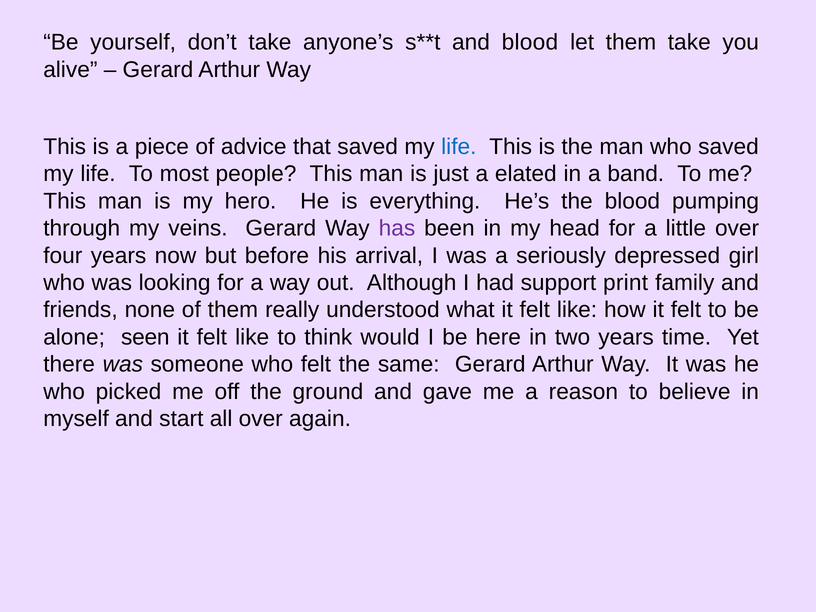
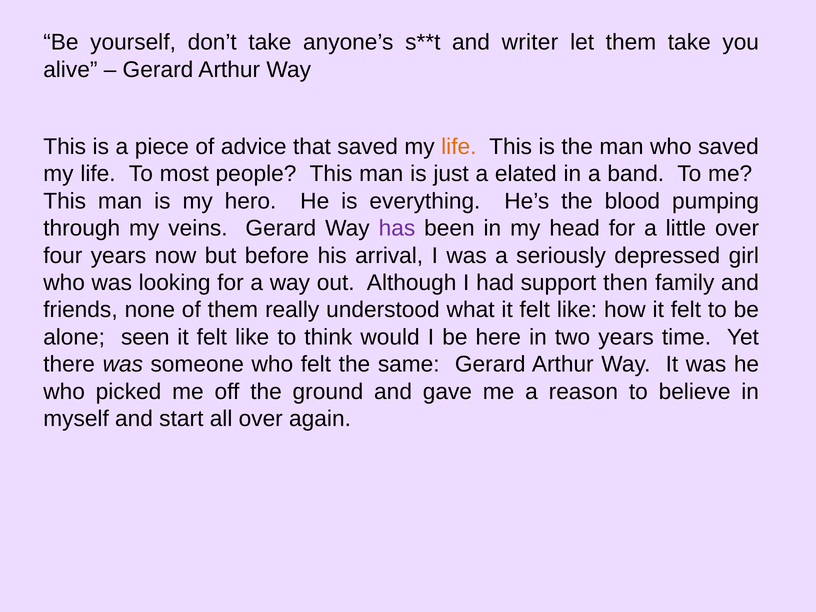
and blood: blood -> writer
life at (459, 147) colour: blue -> orange
print: print -> then
